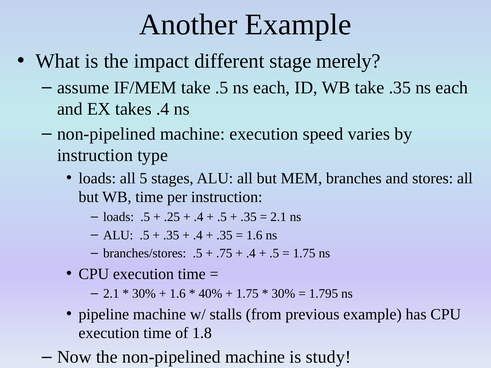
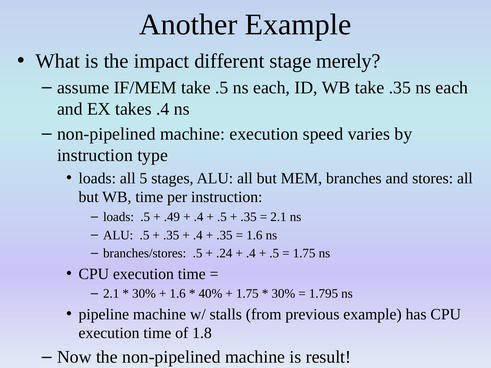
.25: .25 -> .49
.75: .75 -> .24
study: study -> result
